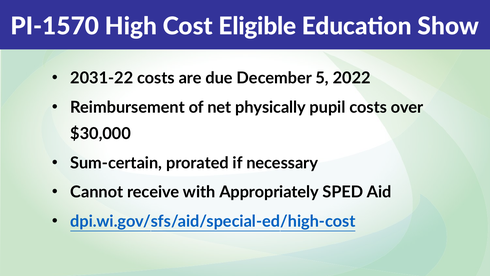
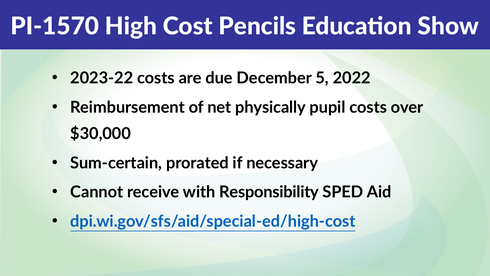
Eligible: Eligible -> Pencils
2031-22: 2031-22 -> 2023-22
Appropriately: Appropriately -> Responsibility
